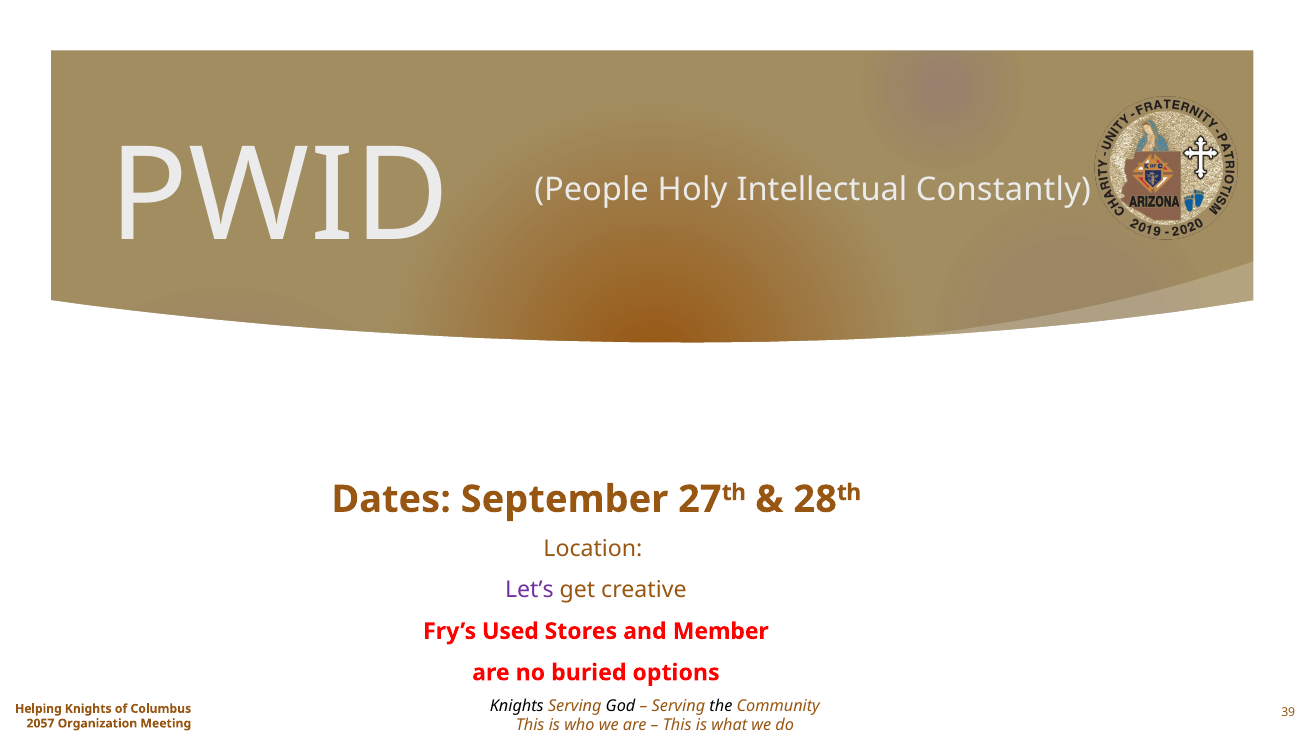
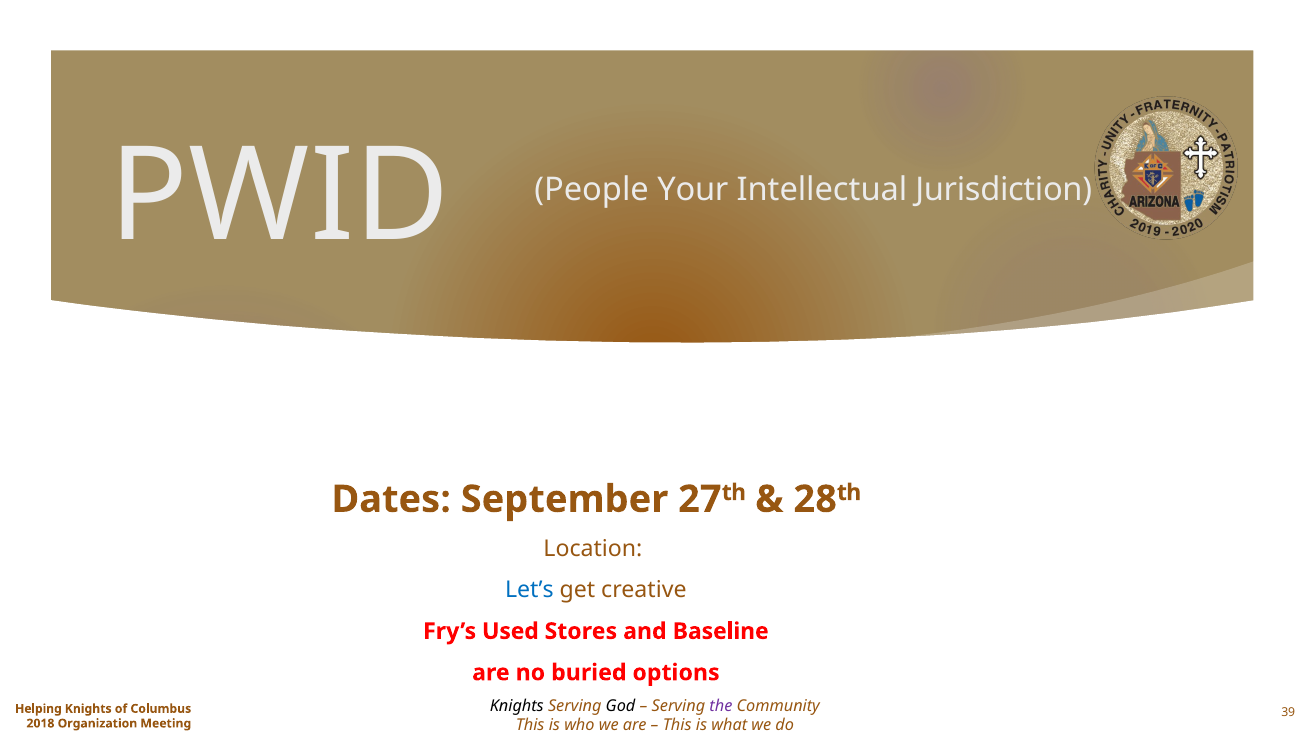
Holy: Holy -> Your
Constantly: Constantly -> Jurisdiction
Let’s colour: purple -> blue
Member: Member -> Baseline
the colour: black -> purple
2057: 2057 -> 2018
